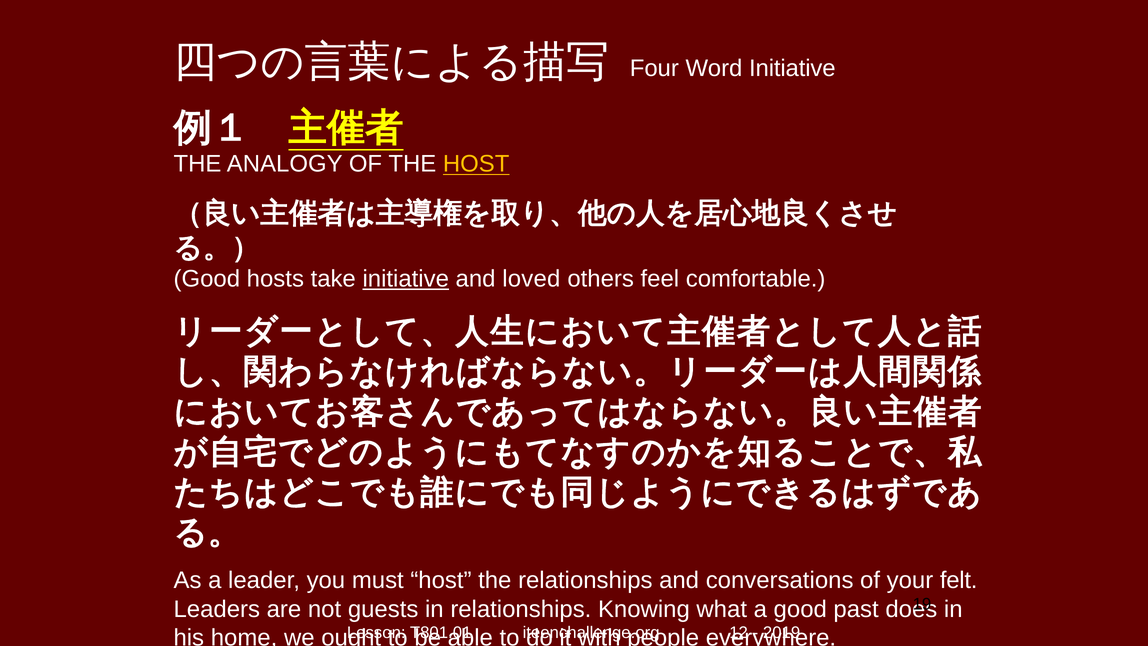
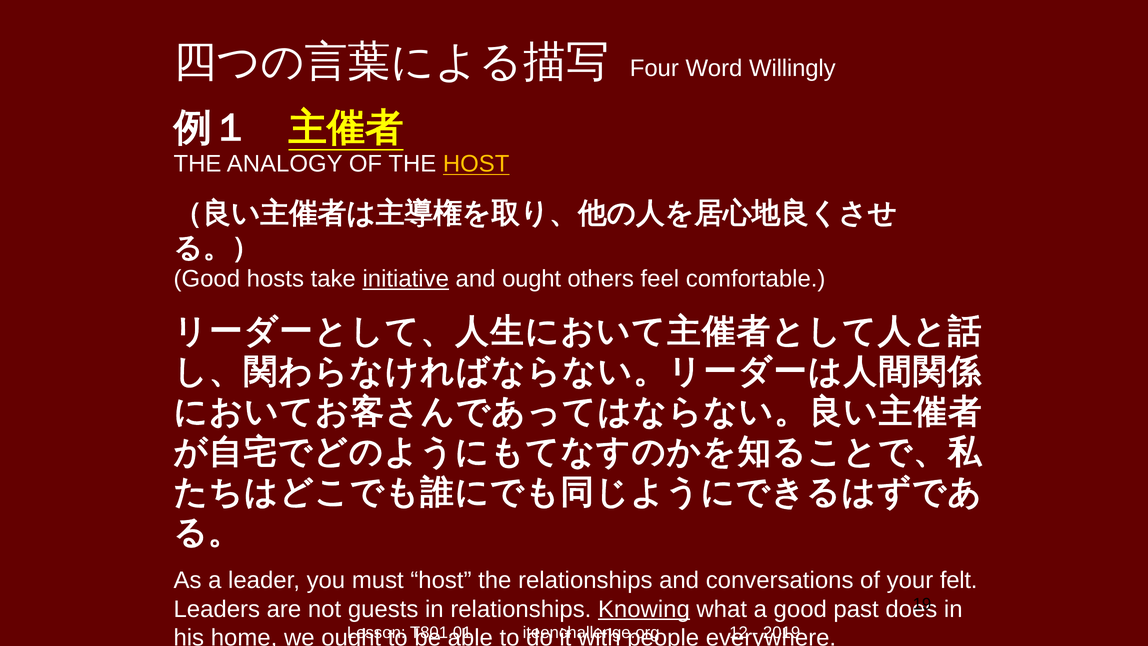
Word Initiative: Initiative -> Willingly
and loved: loved -> ought
Knowing underline: none -> present
